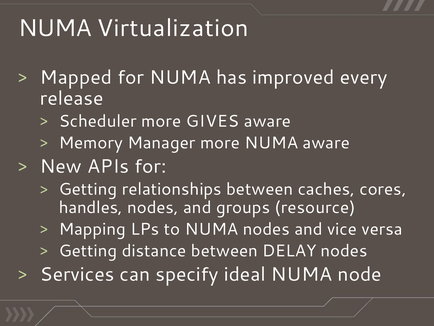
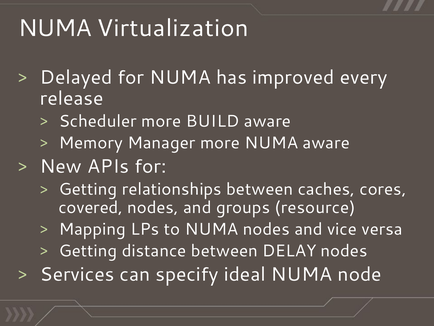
Mapped: Mapped -> Delayed
GIVES: GIVES -> BUILD
handles: handles -> covered
